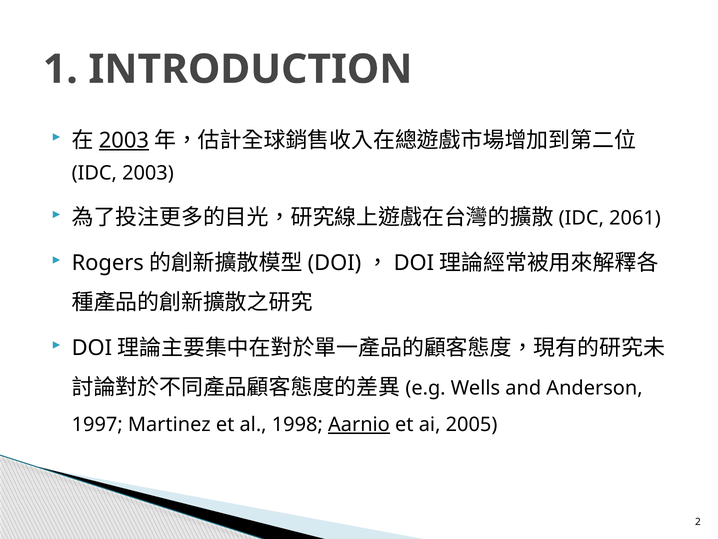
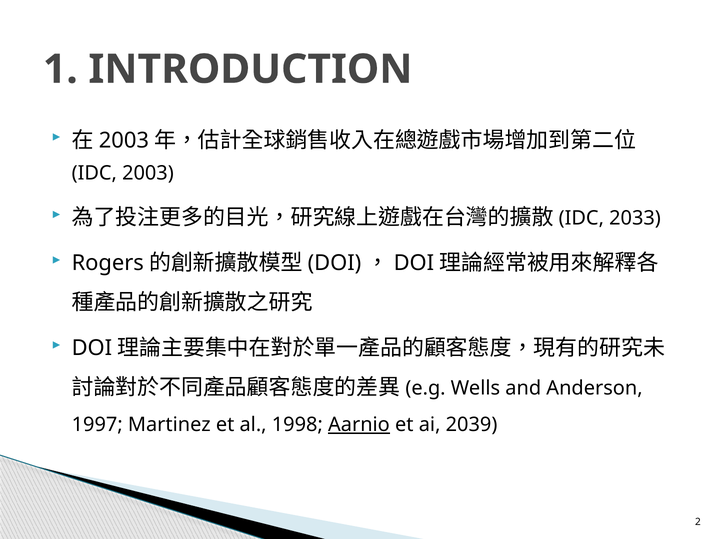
2003 at (124, 140) underline: present -> none
2061: 2061 -> 2033
2005: 2005 -> 2039
